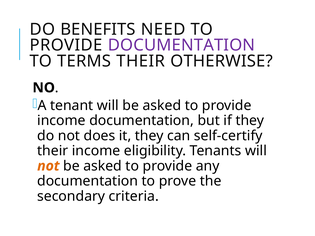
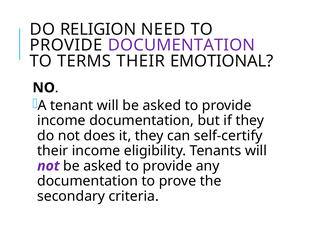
BENEFITS: BENEFITS -> RELIGION
OTHERWISE: OTHERWISE -> EMOTIONAL
not at (48, 166) colour: orange -> purple
